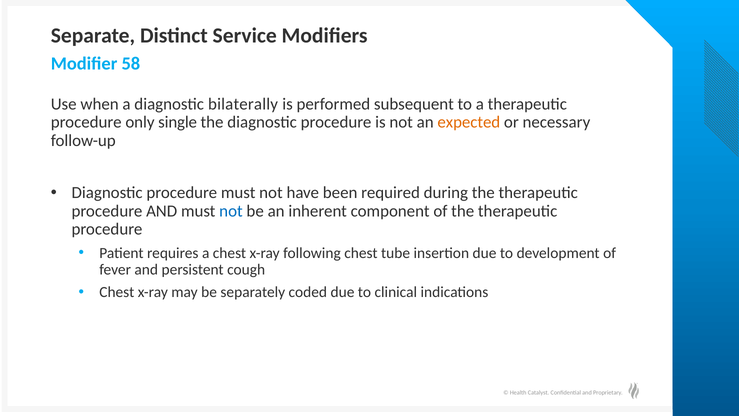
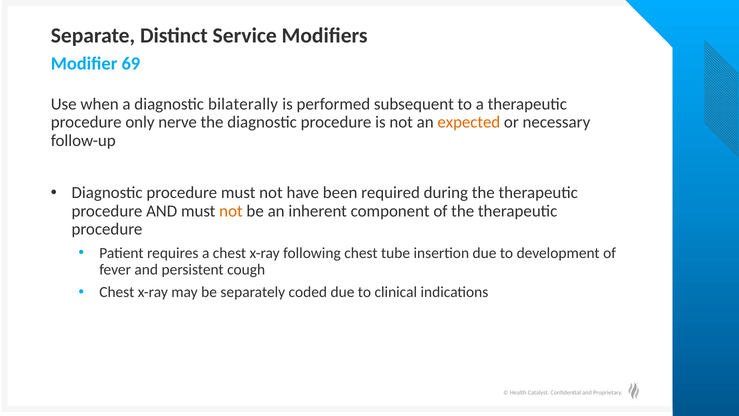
58: 58 -> 69
single: single -> nerve
not at (231, 211) colour: blue -> orange
